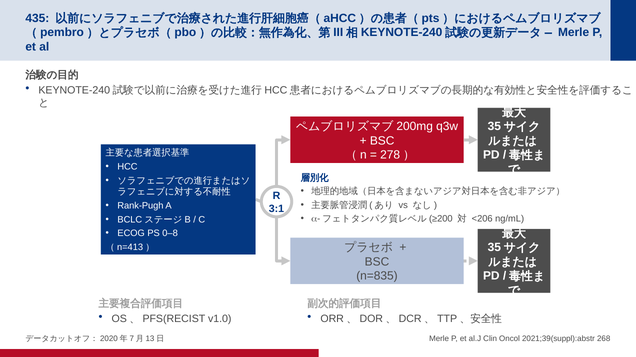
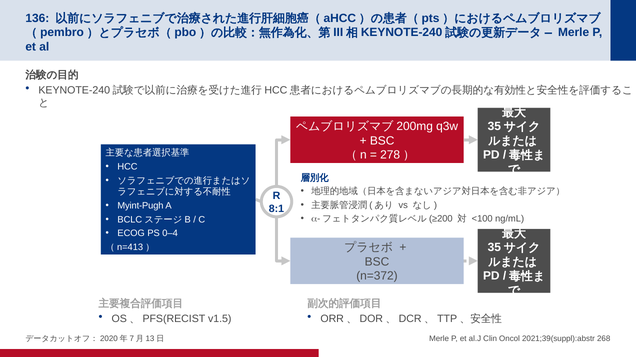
435: 435 -> 136
Rank-Pugh: Rank-Pugh -> Myint-Pugh
3:1: 3:1 -> 8:1
<206: <206 -> <100
0–8: 0–8 -> 0–4
n=835: n=835 -> n=372
v1.0: v1.0 -> v1.5
